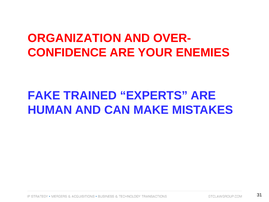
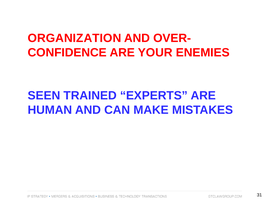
FAKE: FAKE -> SEEN
